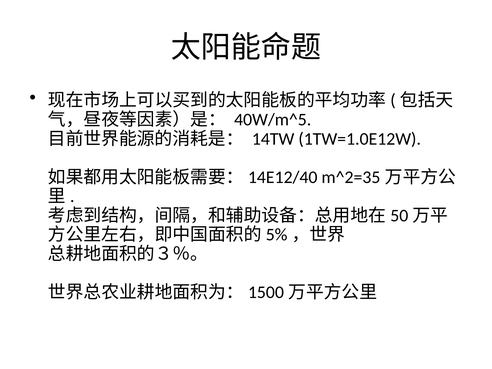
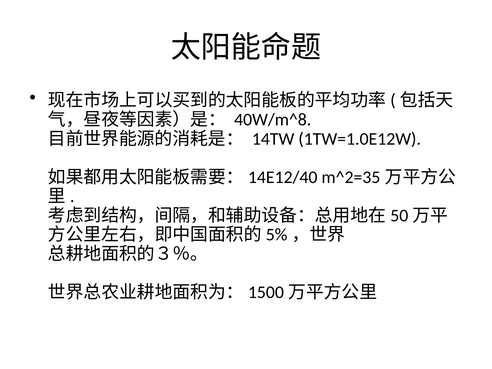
40W/m^5: 40W/m^5 -> 40W/m^8
